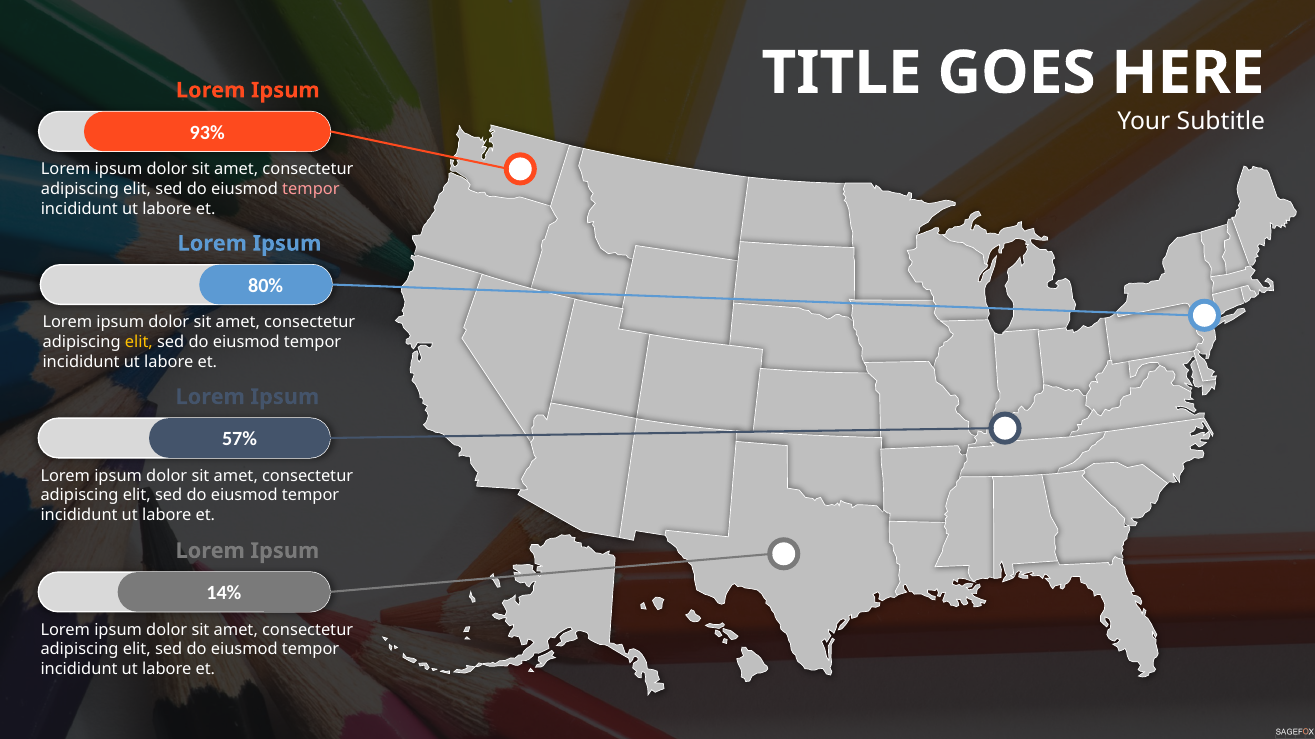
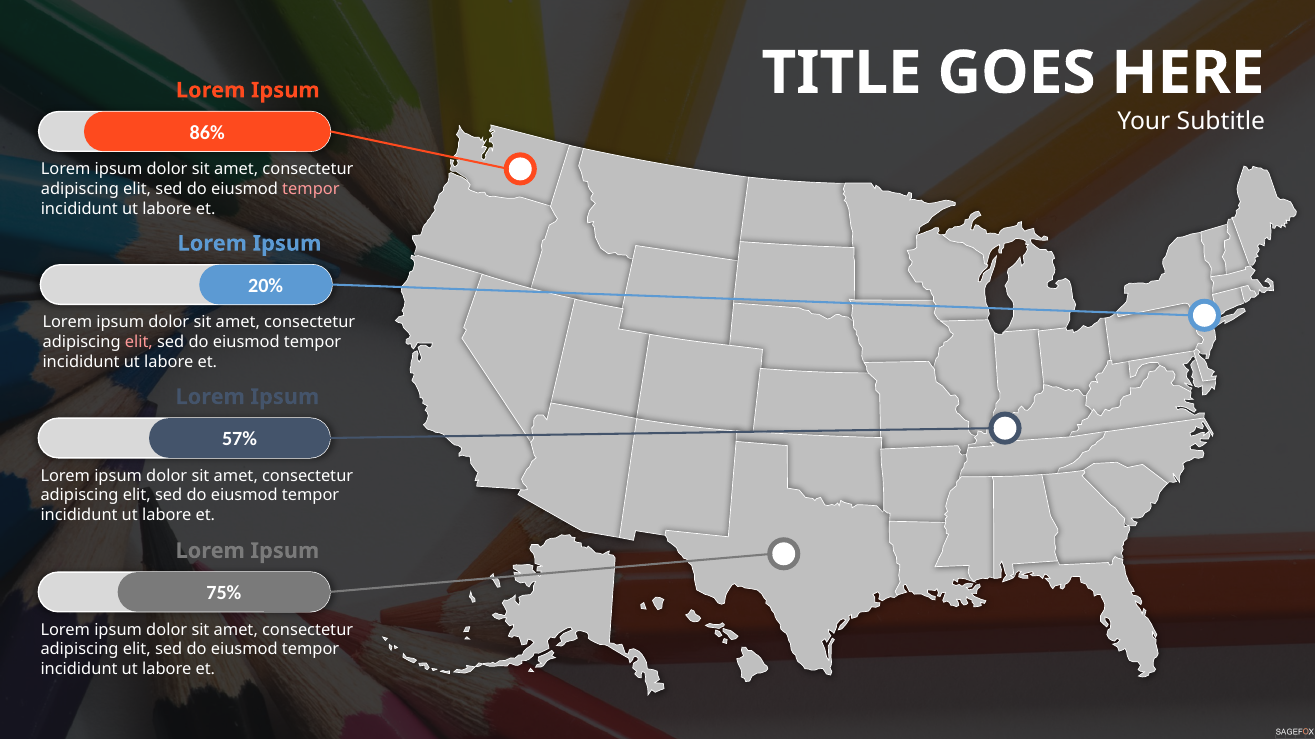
93%: 93% -> 86%
80%: 80% -> 20%
elit at (139, 342) colour: yellow -> pink
14%: 14% -> 75%
